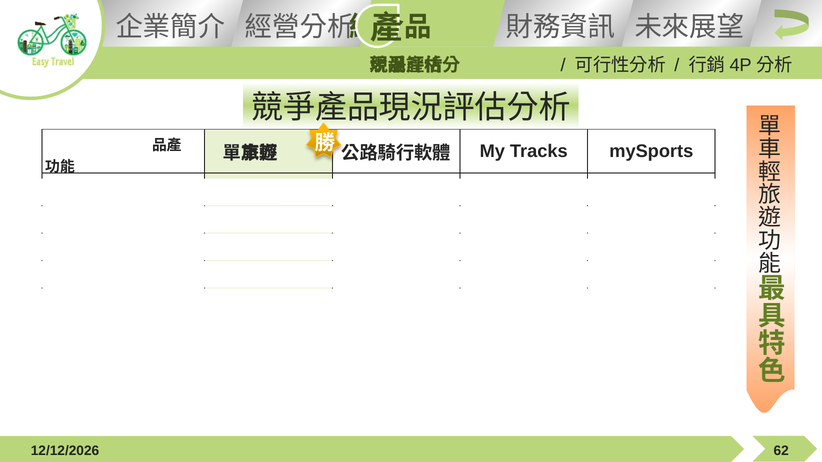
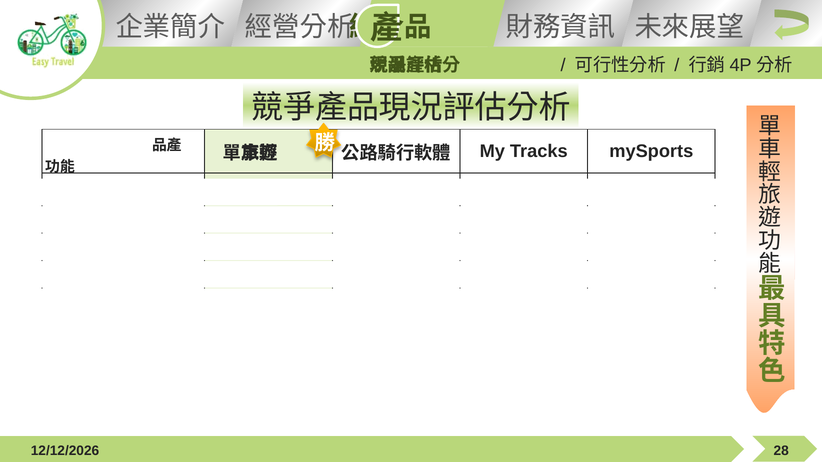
62: 62 -> 28
